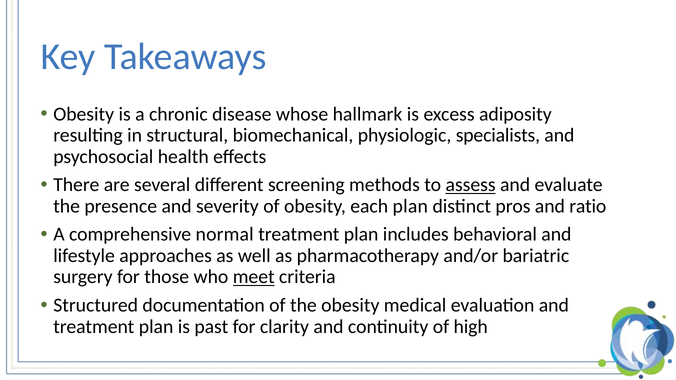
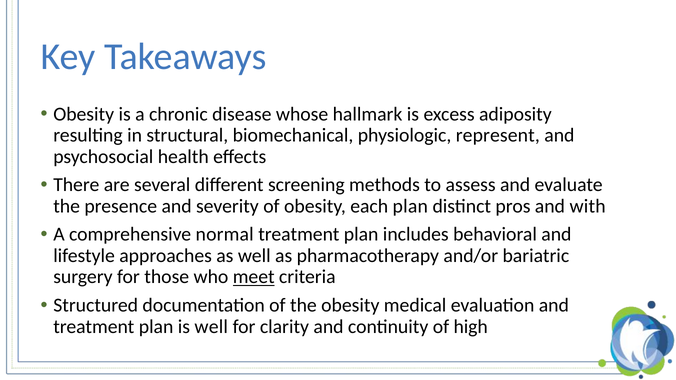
specialists: specialists -> represent
assess underline: present -> none
ratio: ratio -> with
is past: past -> well
